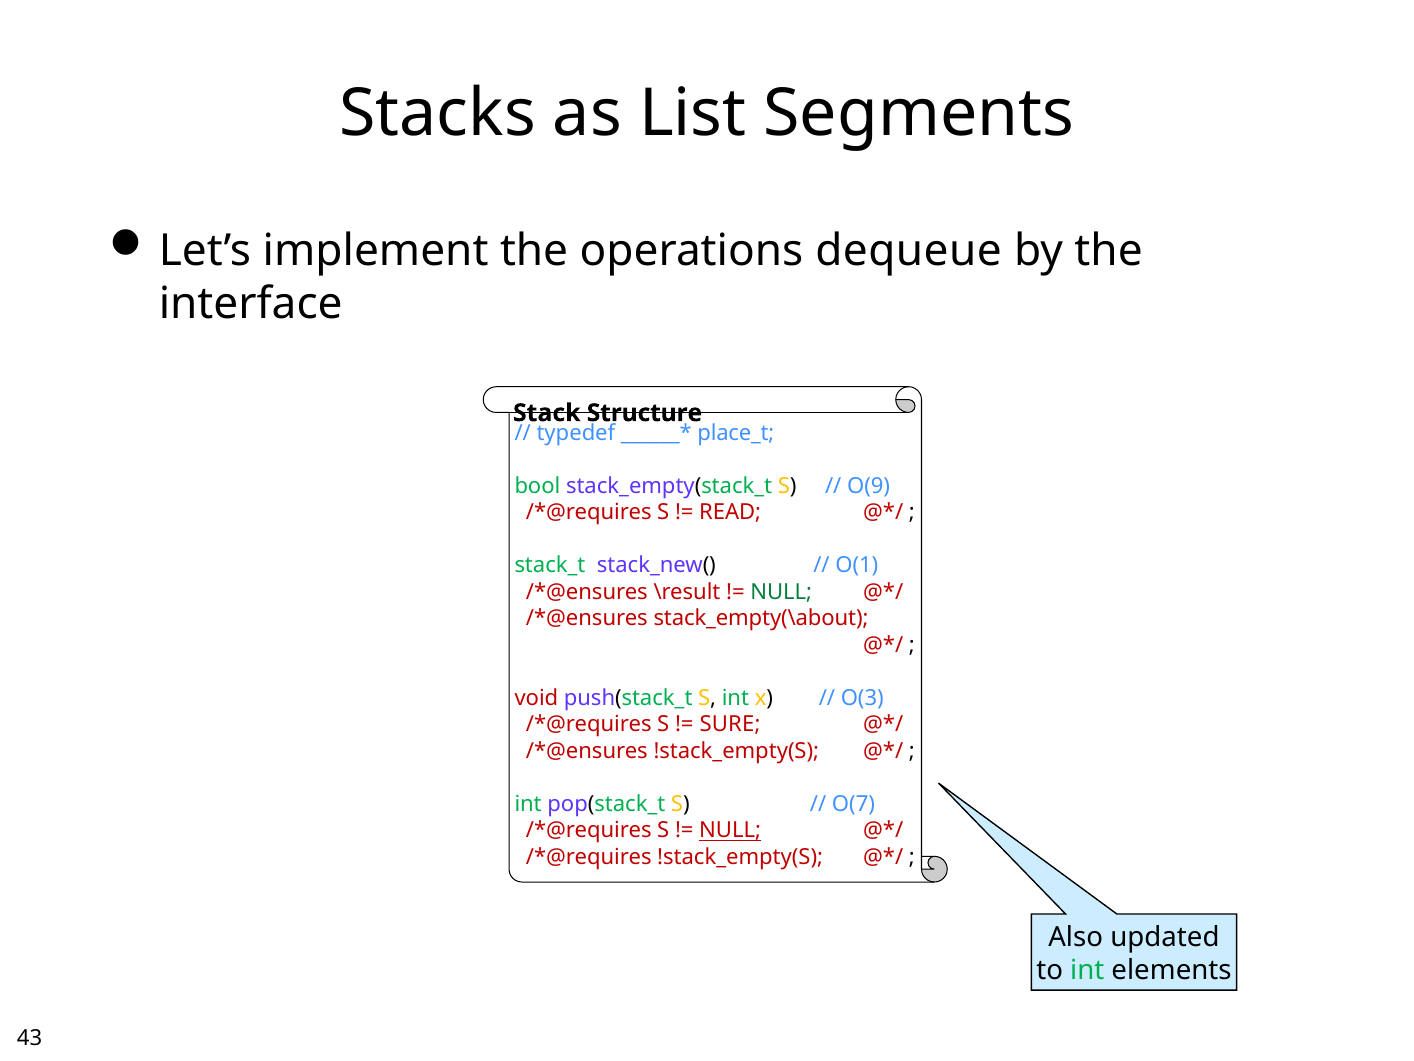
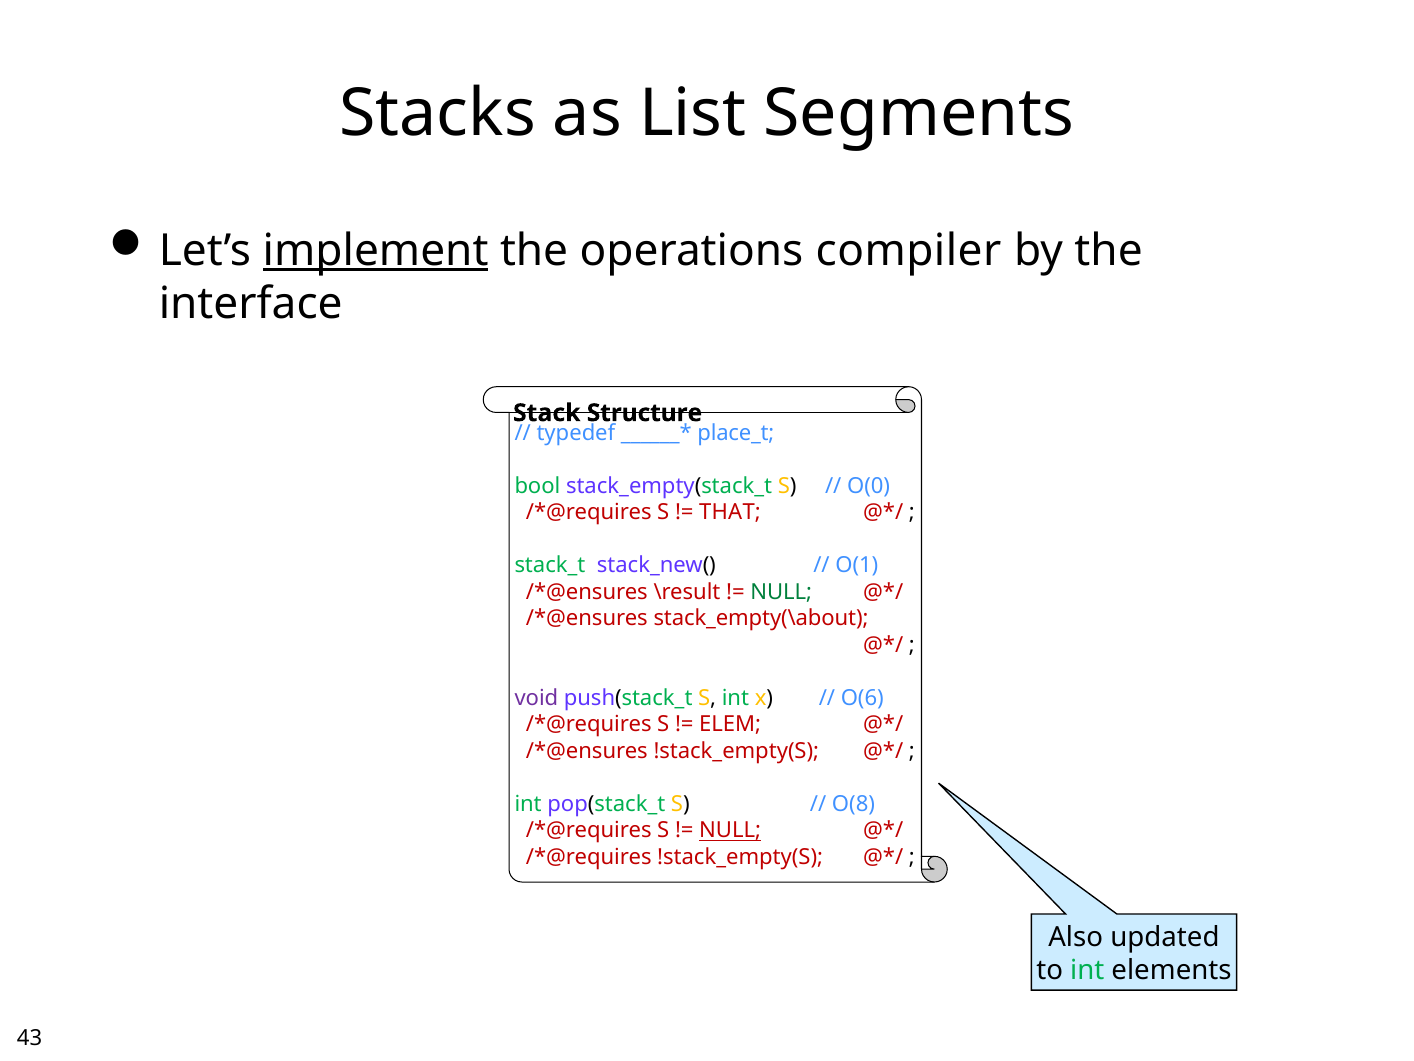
implement underline: none -> present
dequeue: dequeue -> compiler
O(9: O(9 -> O(0
READ: READ -> THAT
void colour: red -> purple
O(3: O(3 -> O(6
SURE: SURE -> ELEM
O(7: O(7 -> O(8
